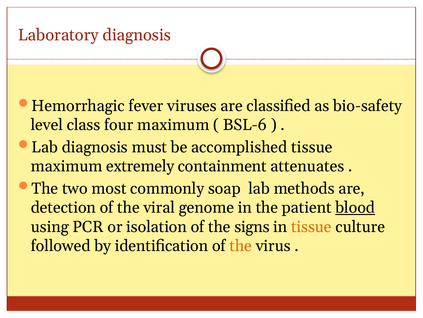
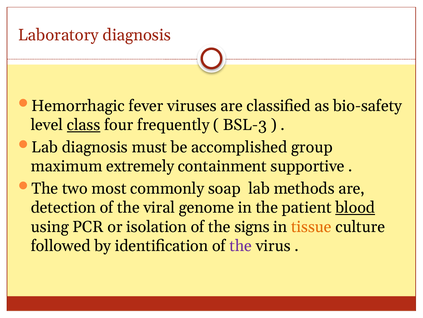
class underline: none -> present
four maximum: maximum -> frequently
BSL-6: BSL-6 -> BSL-3
accomplished tissue: tissue -> group
attenuates: attenuates -> supportive
the at (241, 245) colour: orange -> purple
